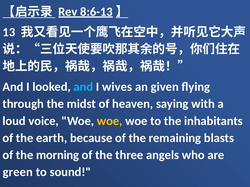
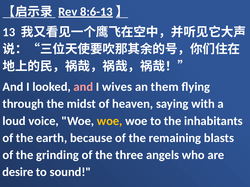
and at (83, 87) colour: light blue -> pink
given: given -> them
morning: morning -> grinding
green: green -> desire
